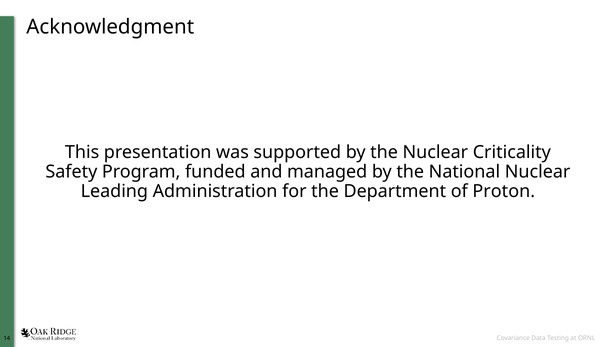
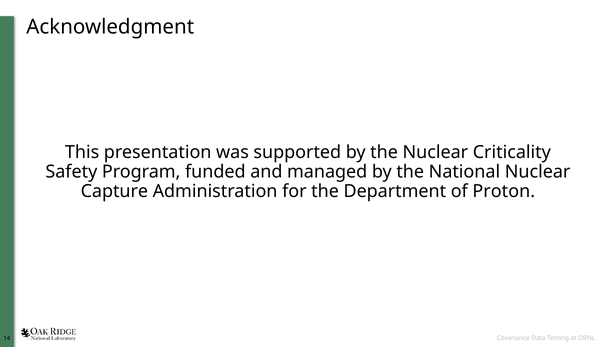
Leading: Leading -> Capture
